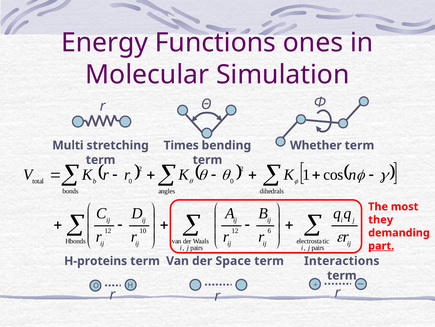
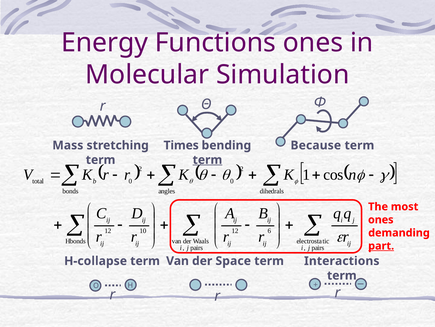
Multi: Multi -> Mass
Whether: Whether -> Because
term at (207, 160) underline: none -> present
they at (381, 219): they -> ones
H-proteins: H-proteins -> H-collapse
